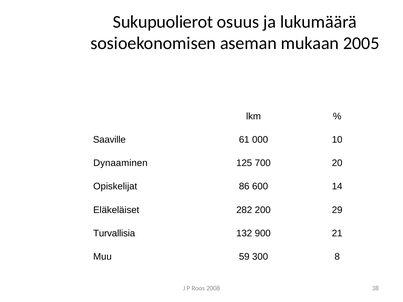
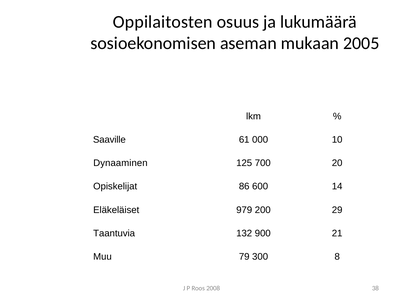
Sukupuolierot: Sukupuolierot -> Oppilaitosten
282: 282 -> 979
Turvallisia: Turvallisia -> Taantuvia
59: 59 -> 79
